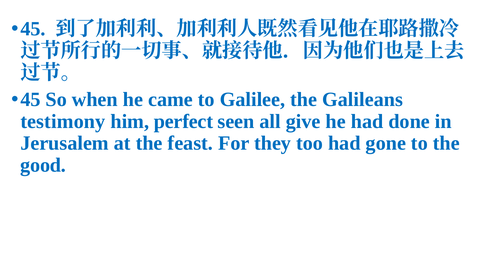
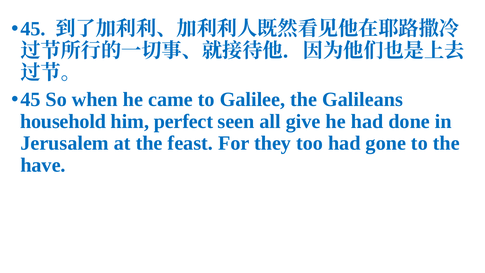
testimony: testimony -> household
good: good -> have
